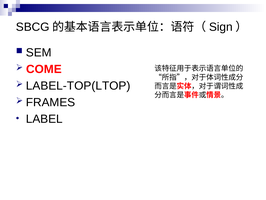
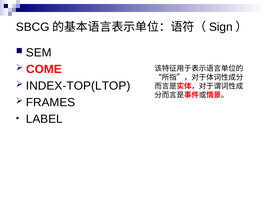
LABEL-TOP(LTOP: LABEL-TOP(LTOP -> INDEX-TOP(LTOP
